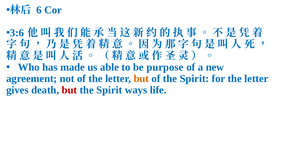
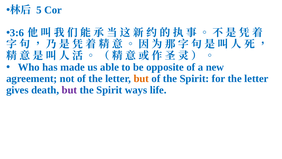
6: 6 -> 5
purpose: purpose -> opposite
but at (69, 90) colour: red -> purple
